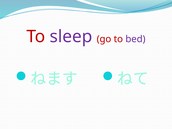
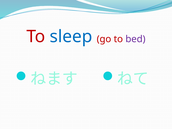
sleep colour: purple -> blue
